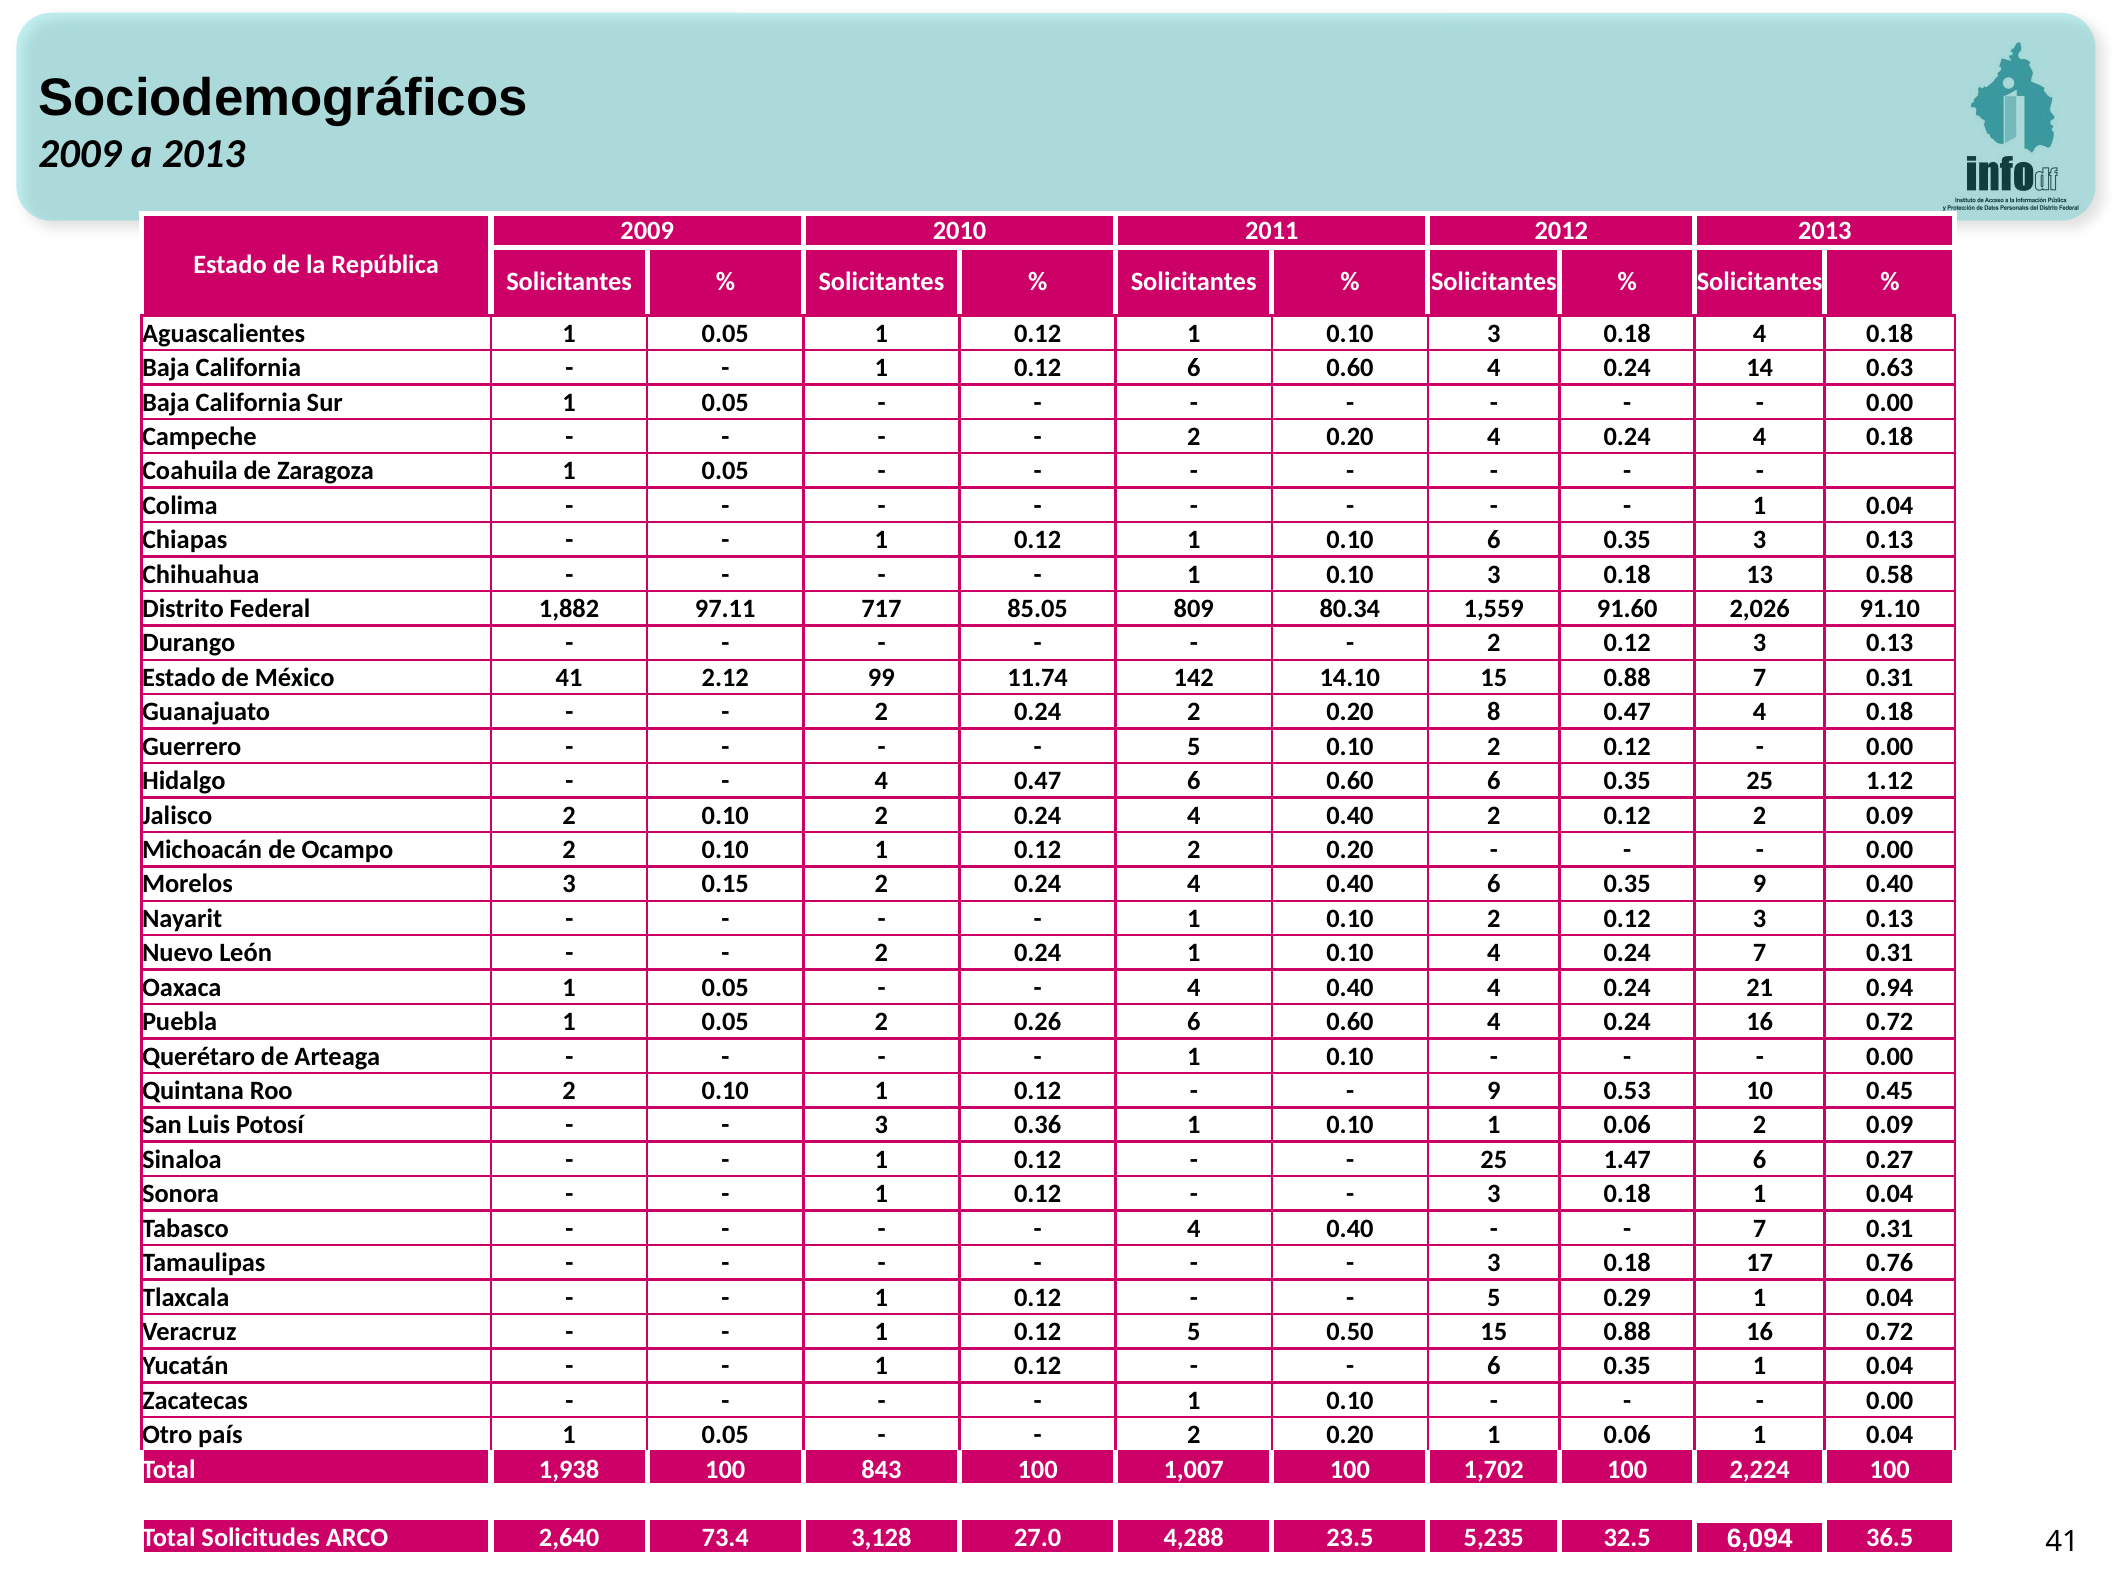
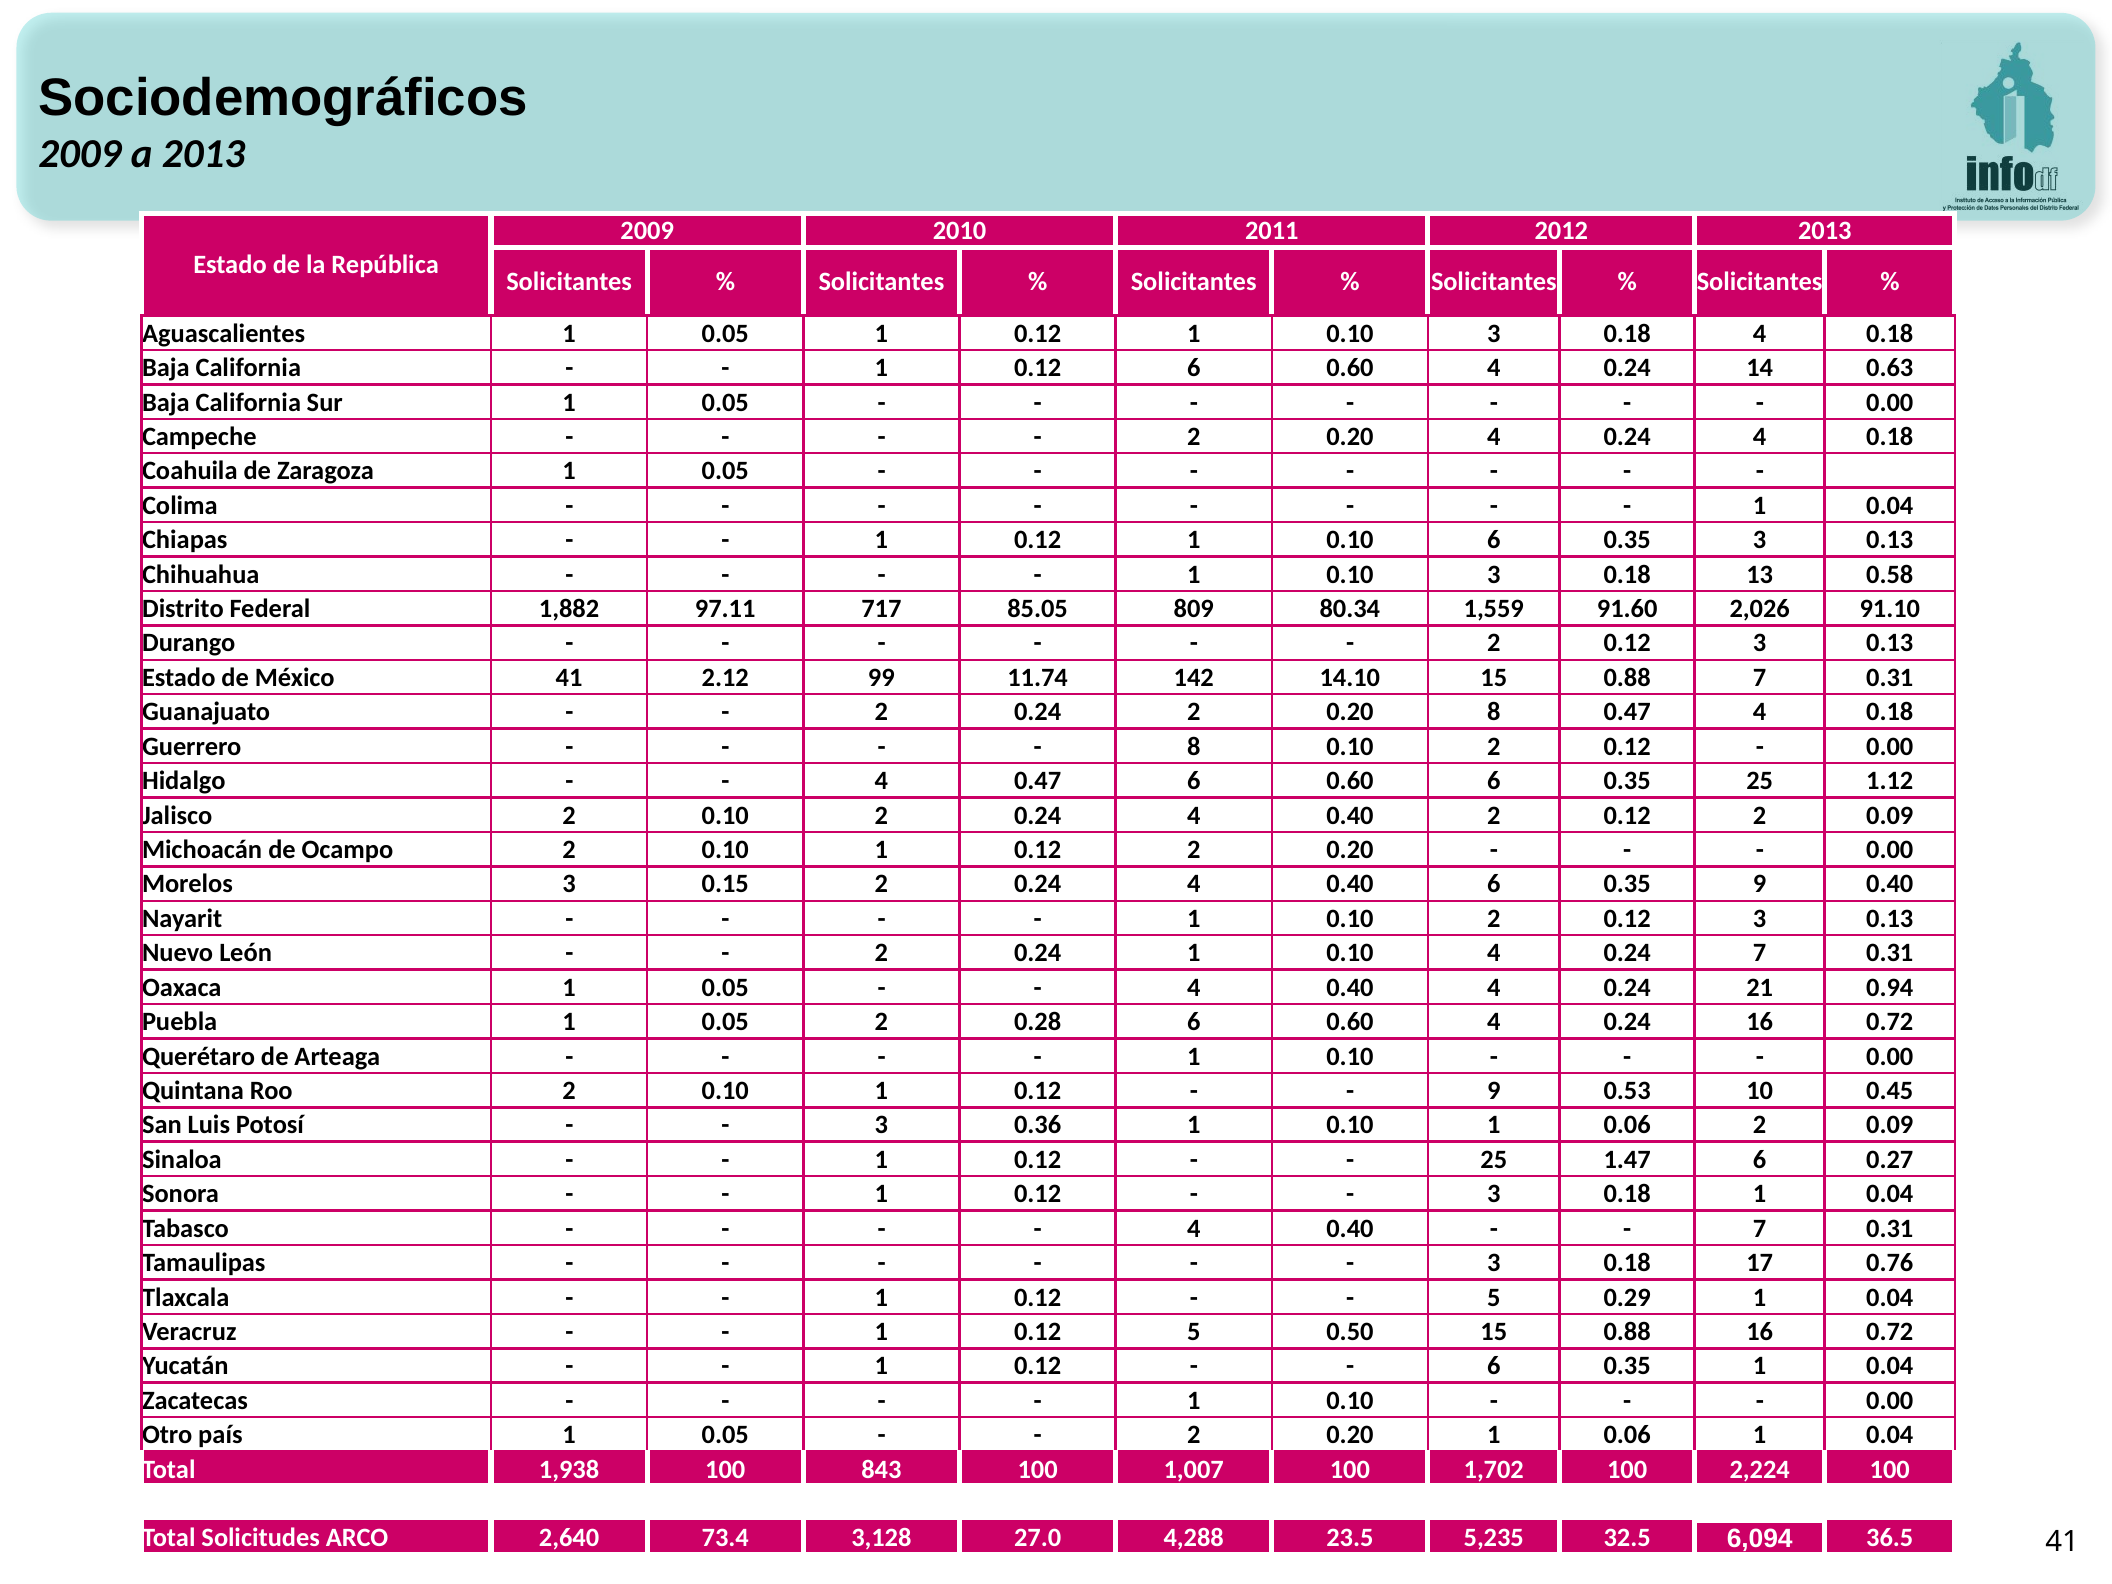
5 at (1194, 747): 5 -> 8
0.26: 0.26 -> 0.28
